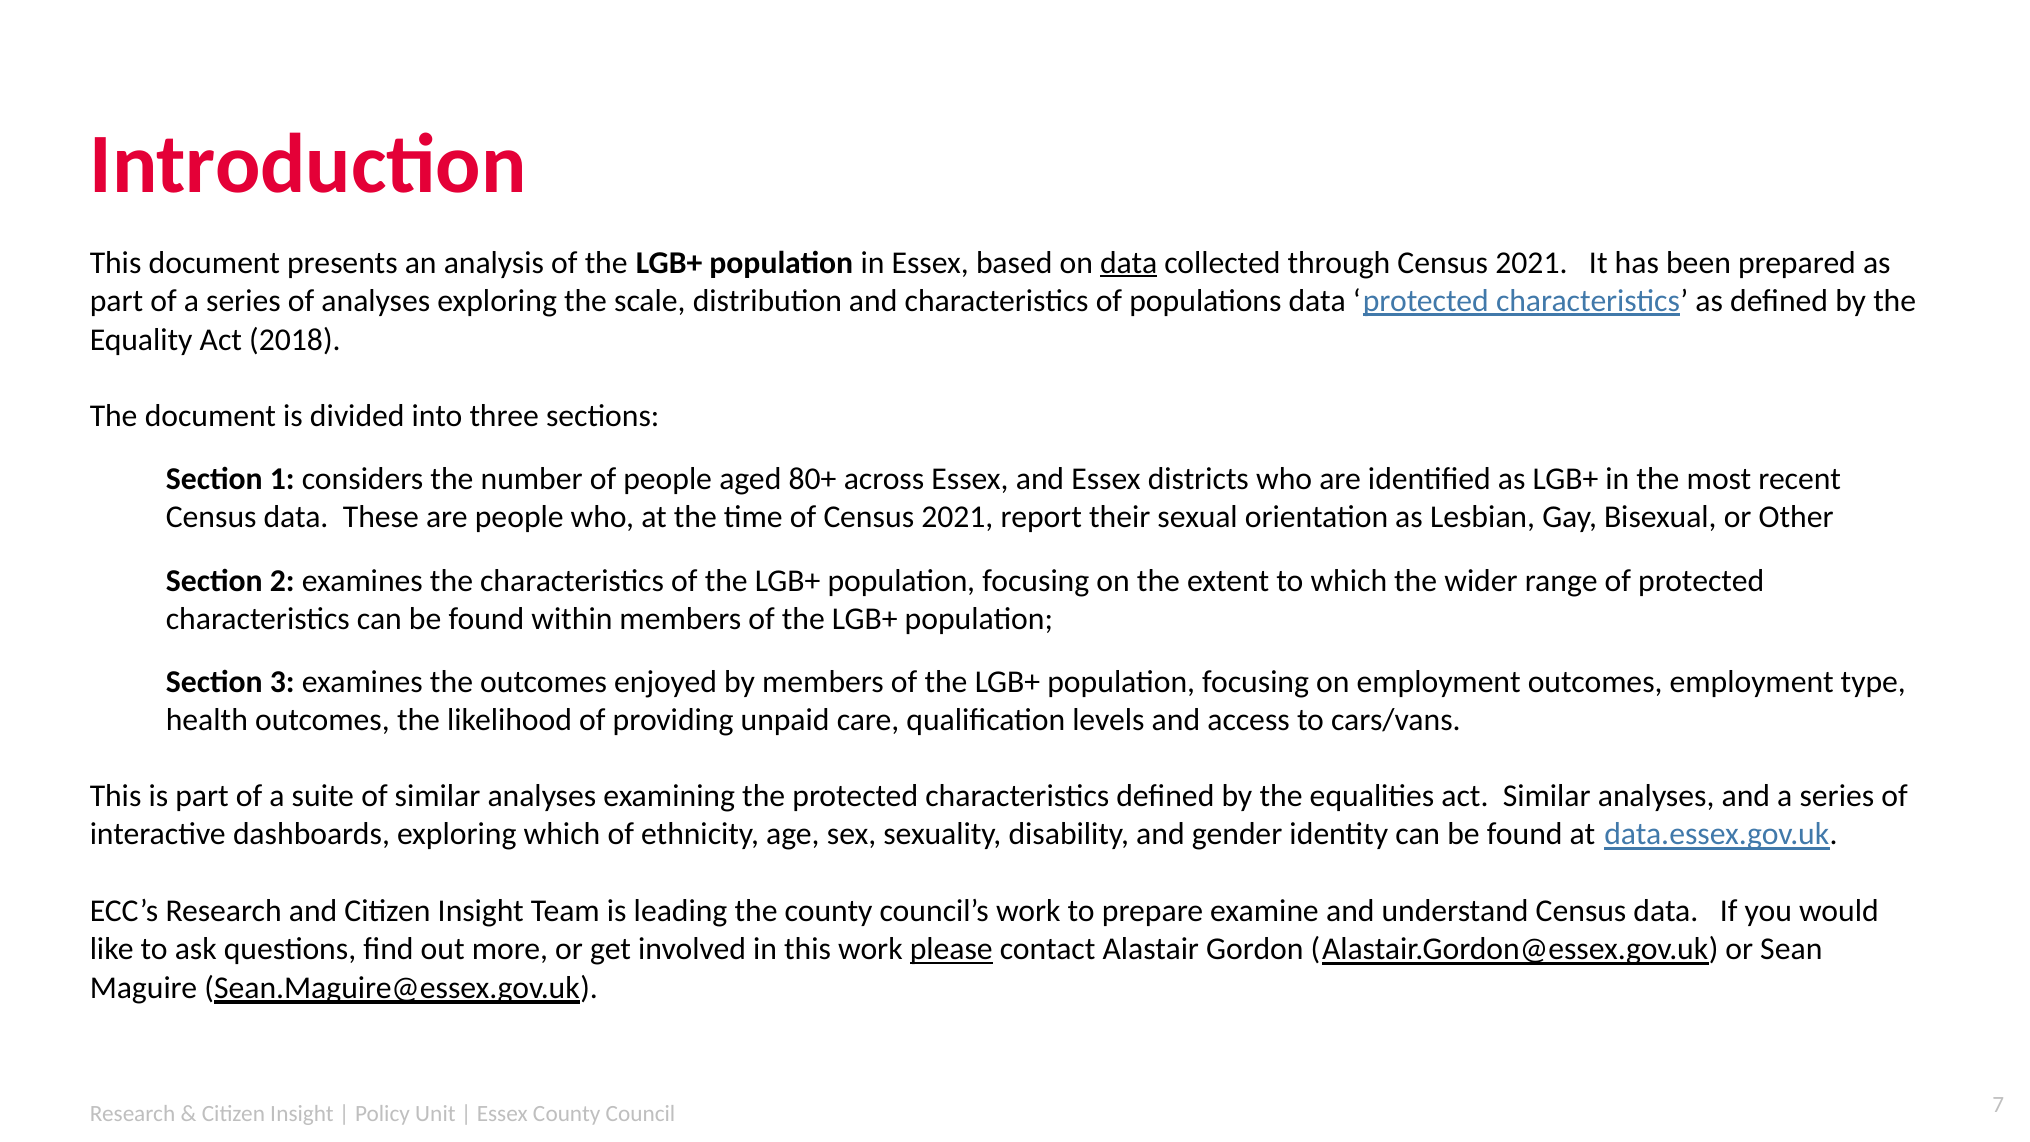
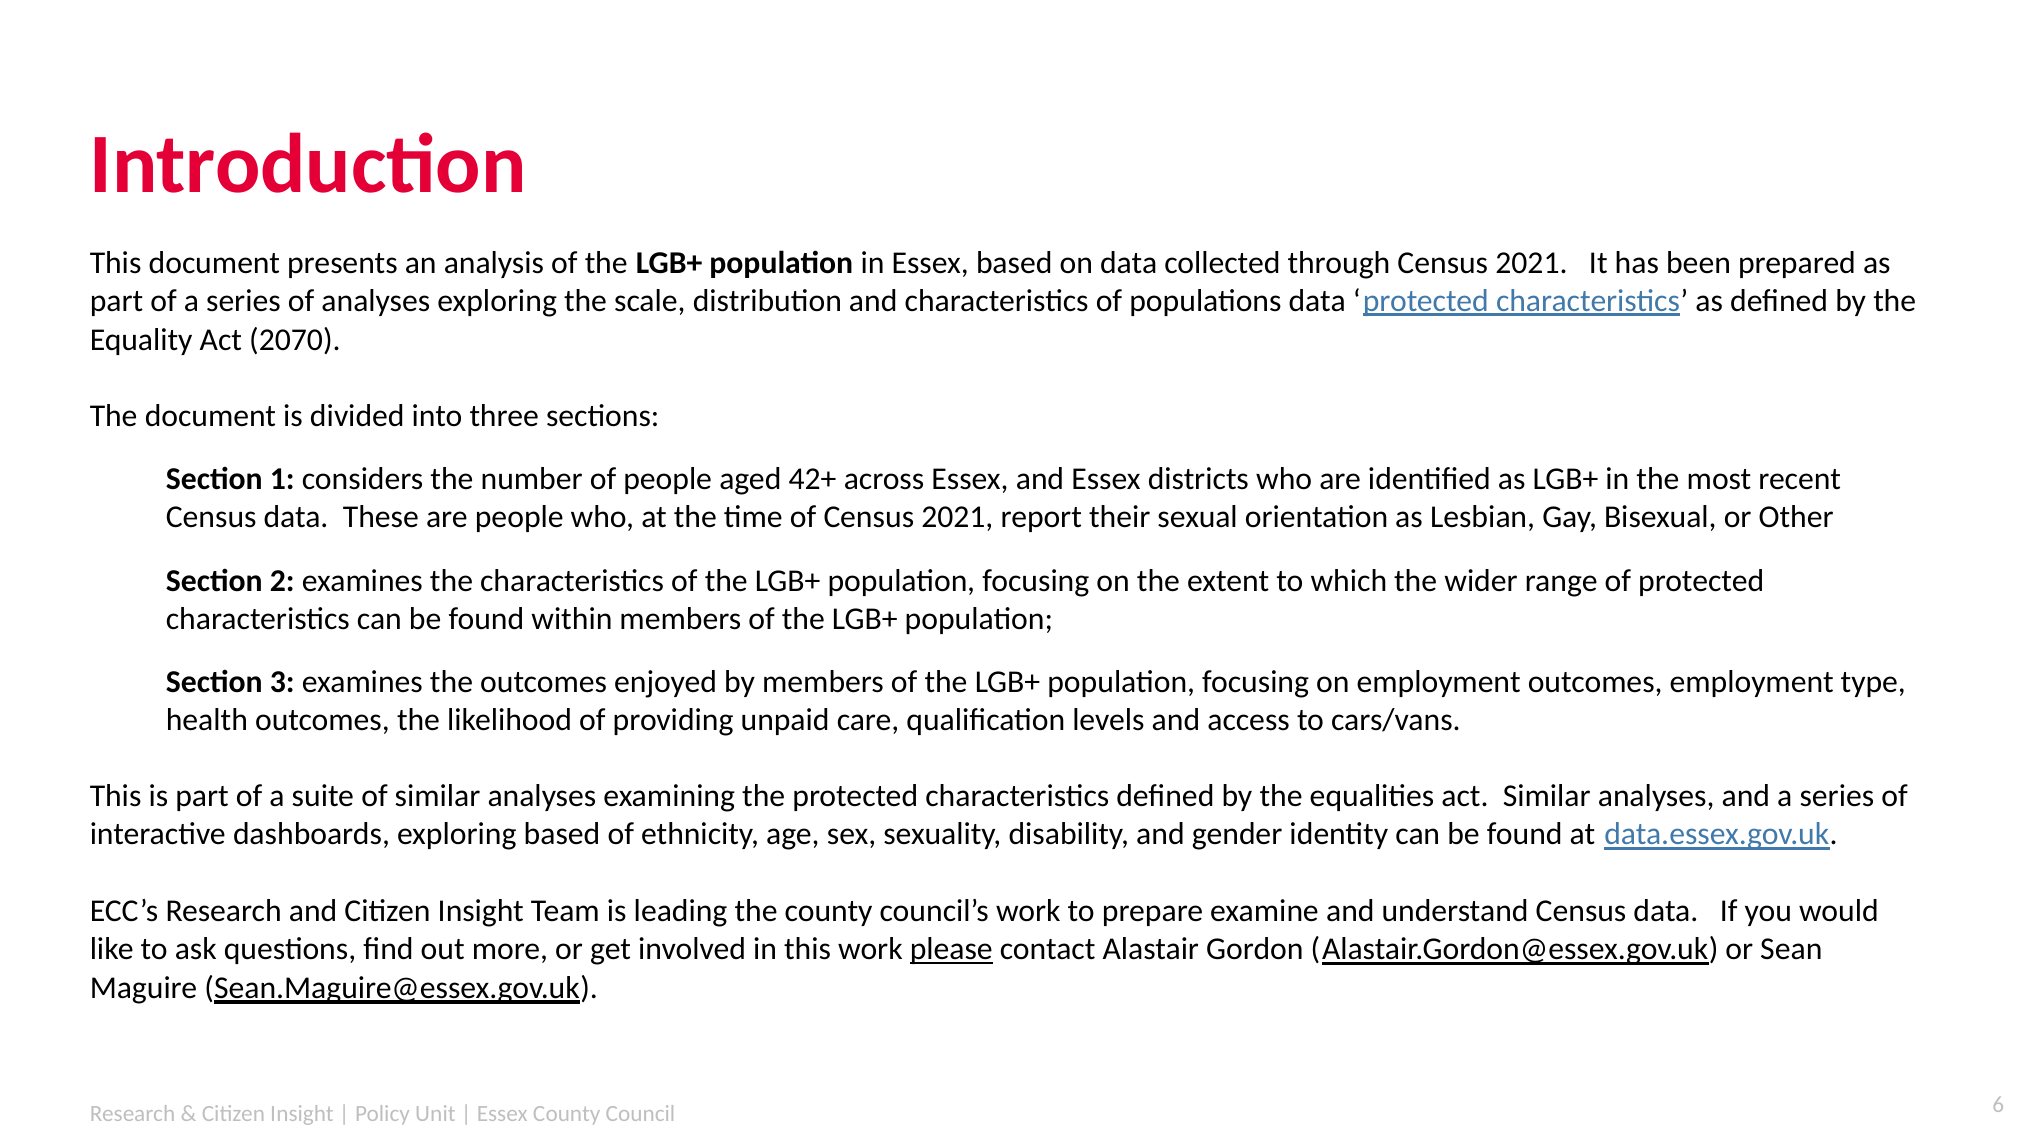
data at (1129, 263) underline: present -> none
2018: 2018 -> 2070
80+: 80+ -> 42+
exploring which: which -> based
7: 7 -> 6
